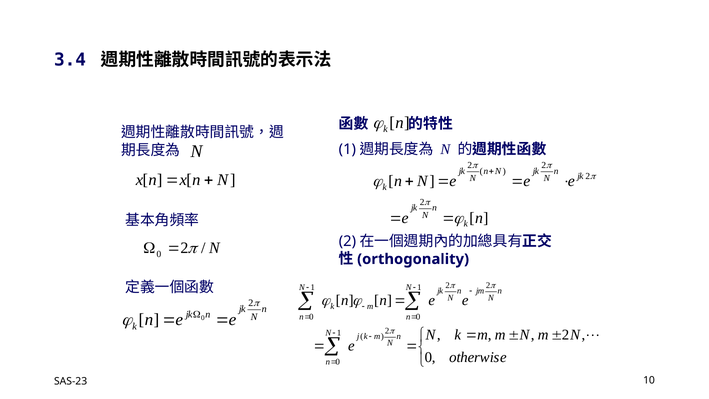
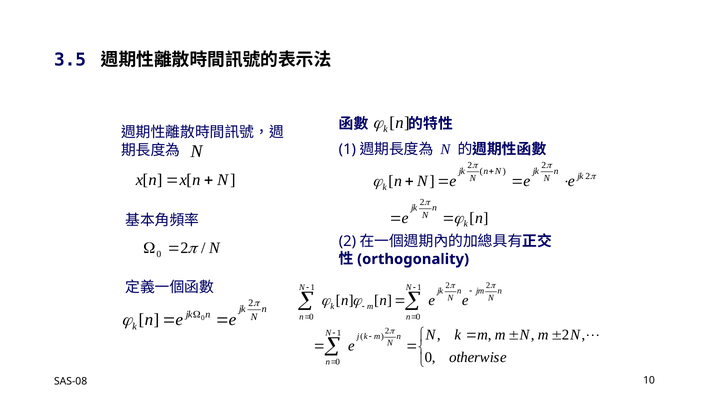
3.4: 3.4 -> 3.5
SAS-23: SAS-23 -> SAS-08
